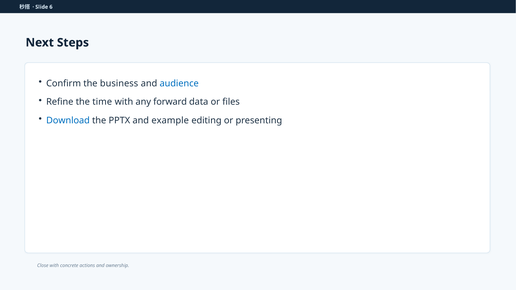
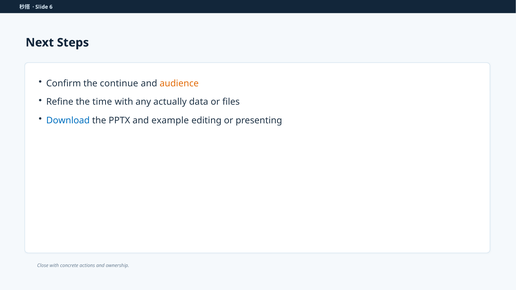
business: business -> continue
audience colour: blue -> orange
forward: forward -> actually
